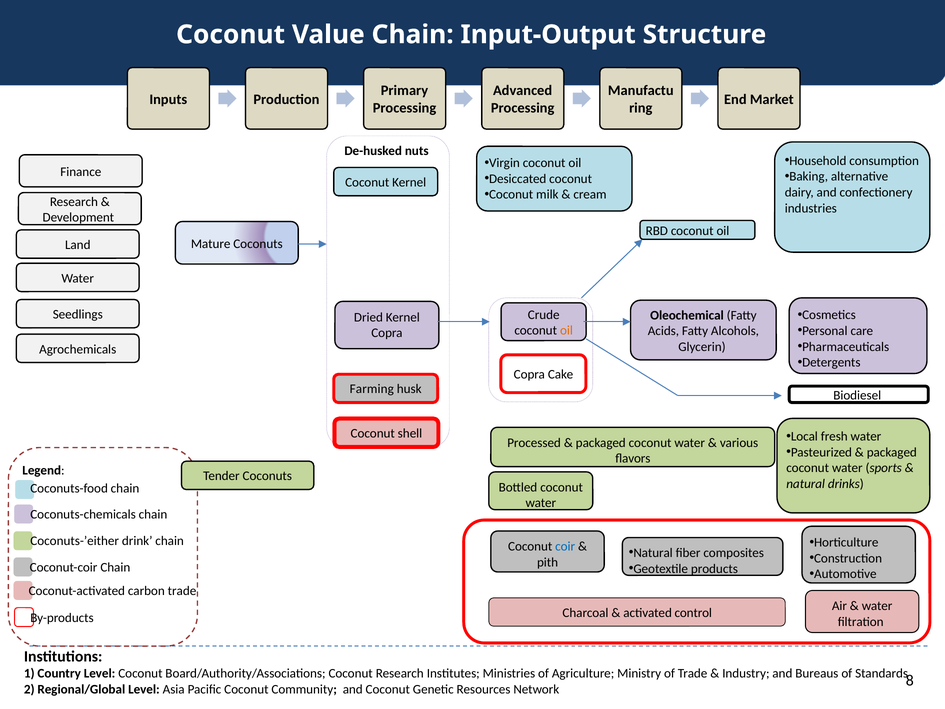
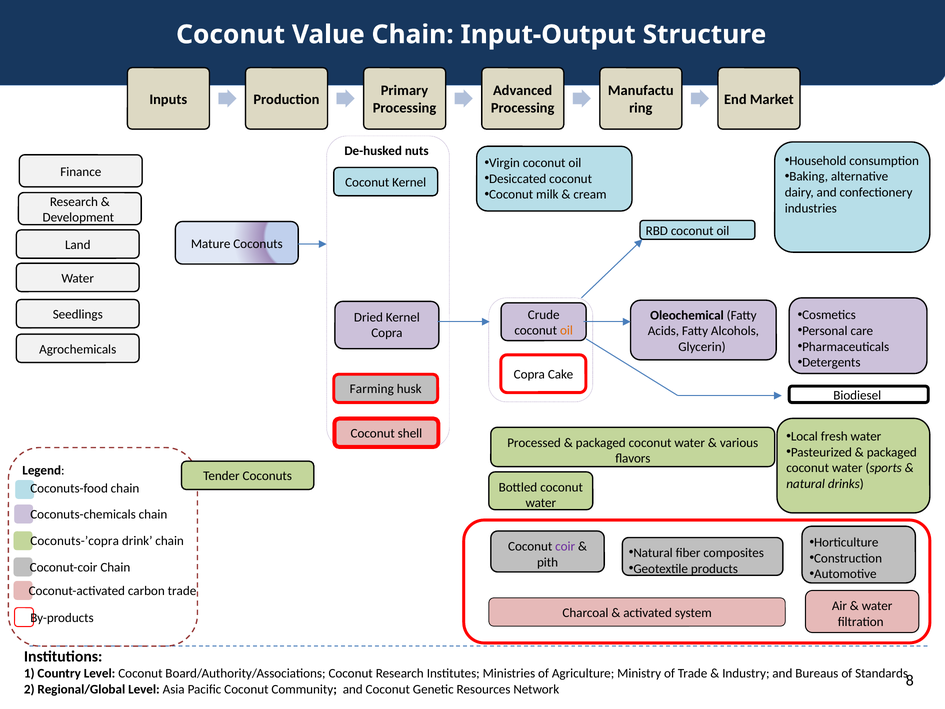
Coconuts-’either: Coconuts-’either -> Coconuts-’copra
coir colour: blue -> purple
control: control -> system
